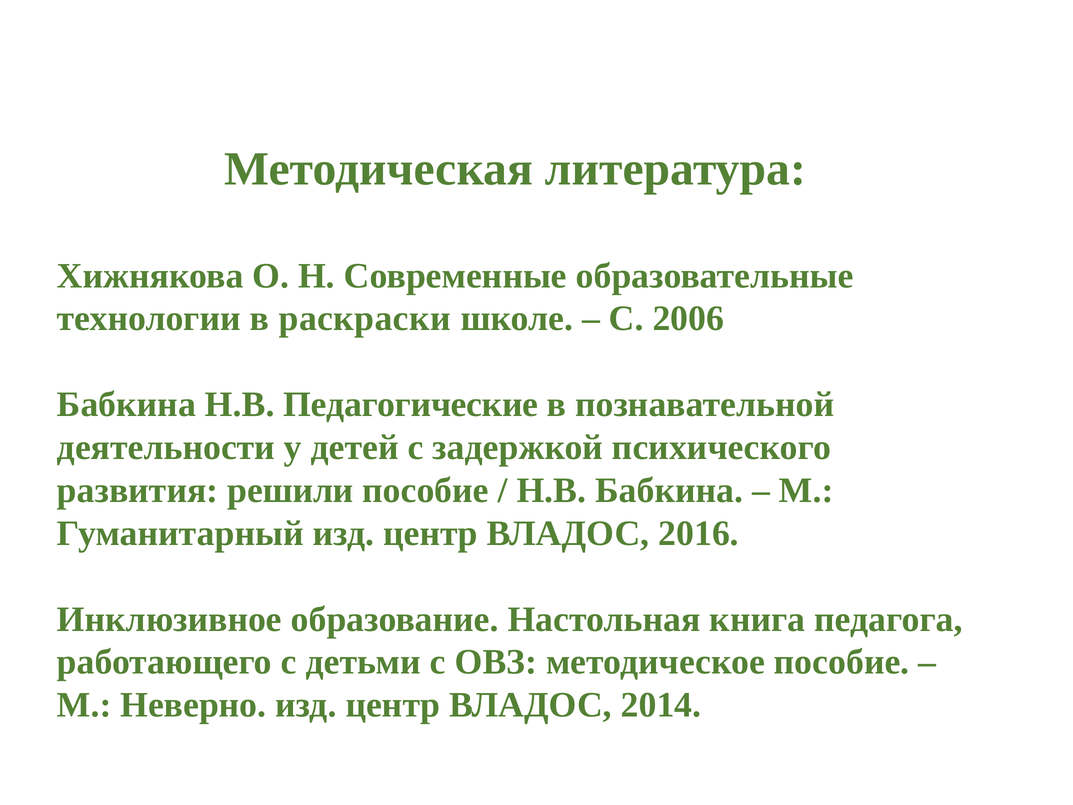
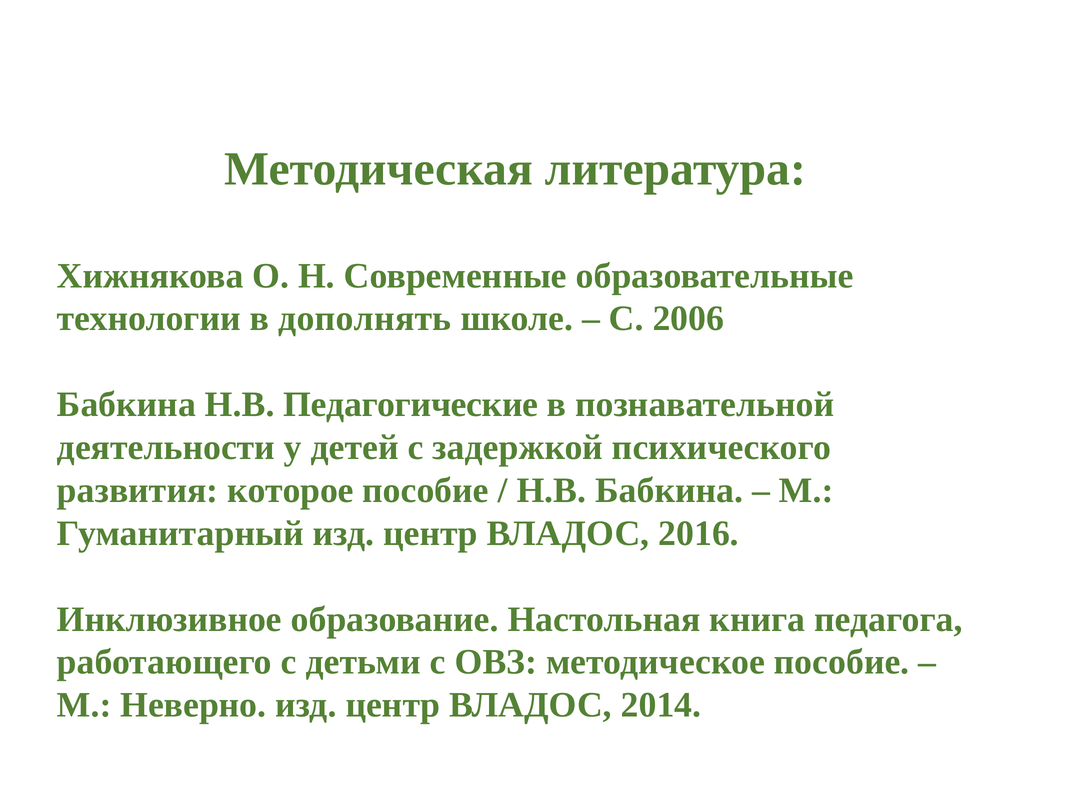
раскраски: раскраски -> дополнять
решили: решили -> которое
